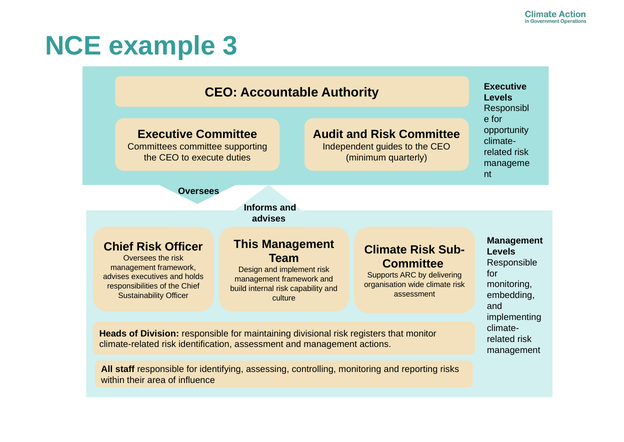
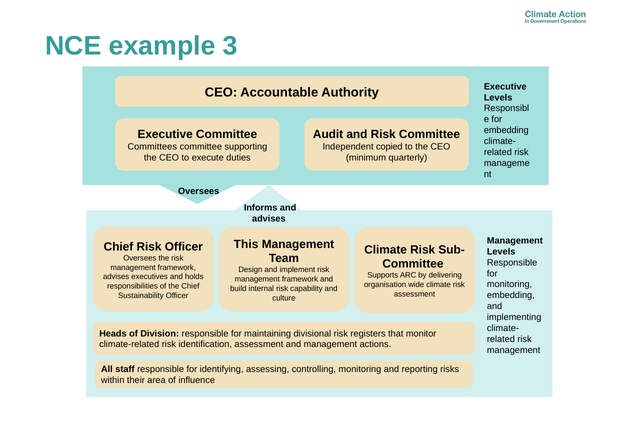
opportunity at (506, 130): opportunity -> embedding
guides: guides -> copied
